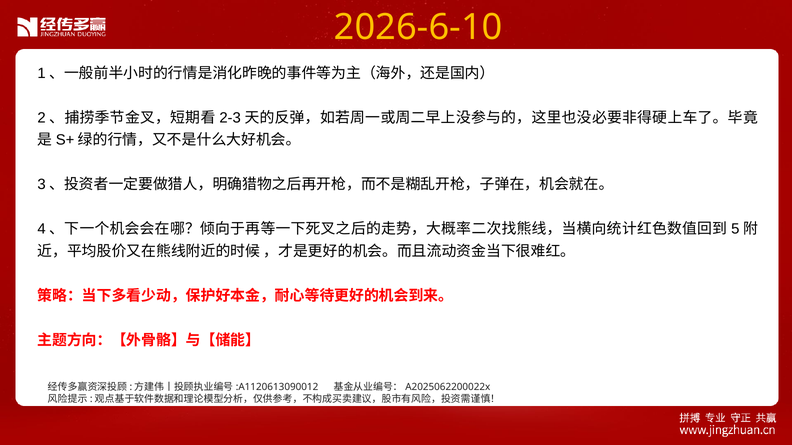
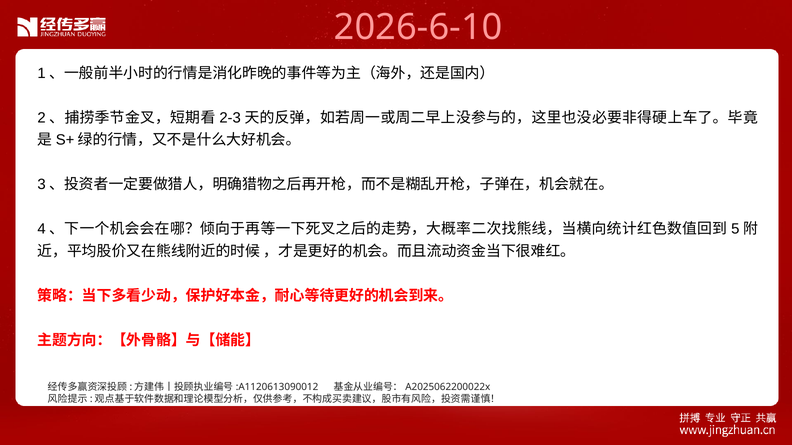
2026-6-10 colour: yellow -> pink
